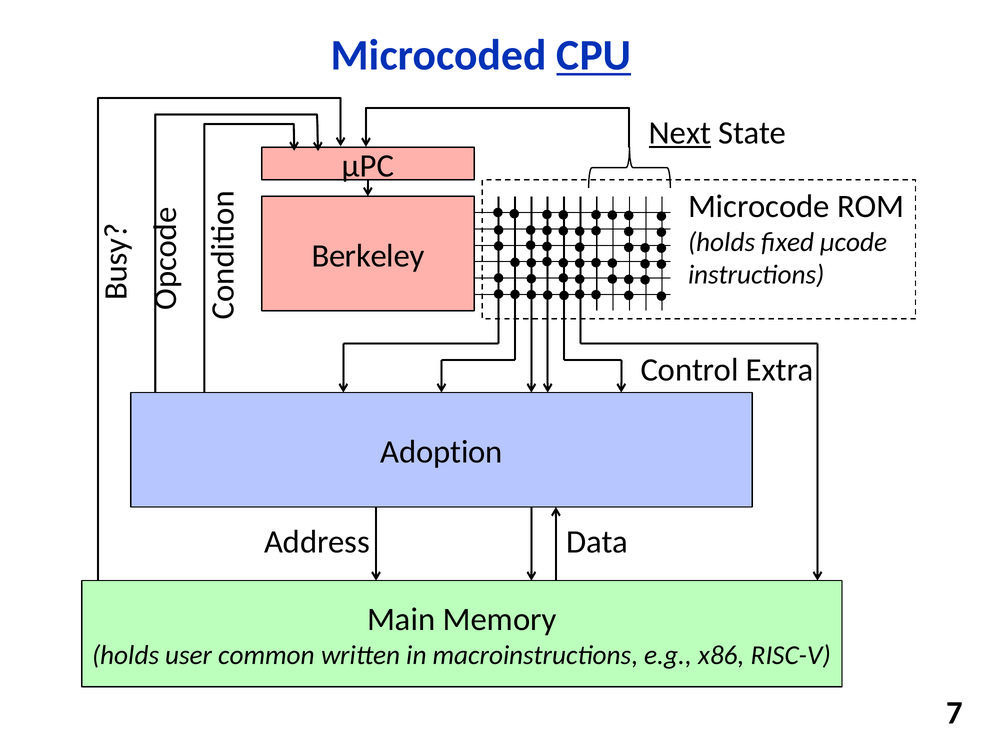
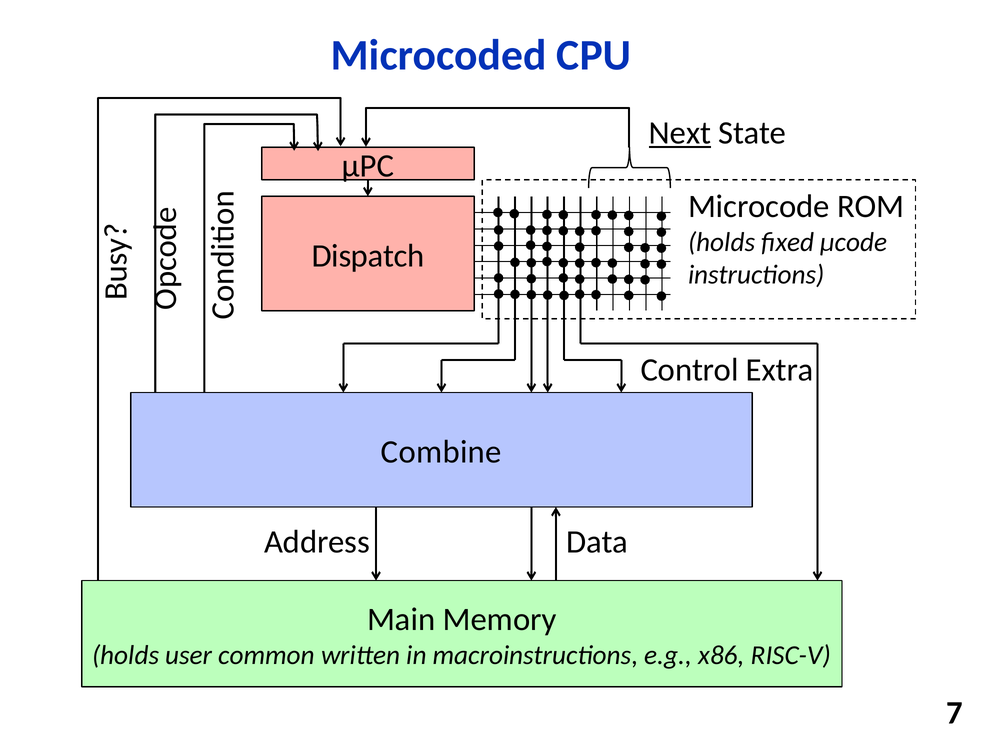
CPU underline: present -> none
Berkeley: Berkeley -> Dispatch
Adoption: Adoption -> Combine
